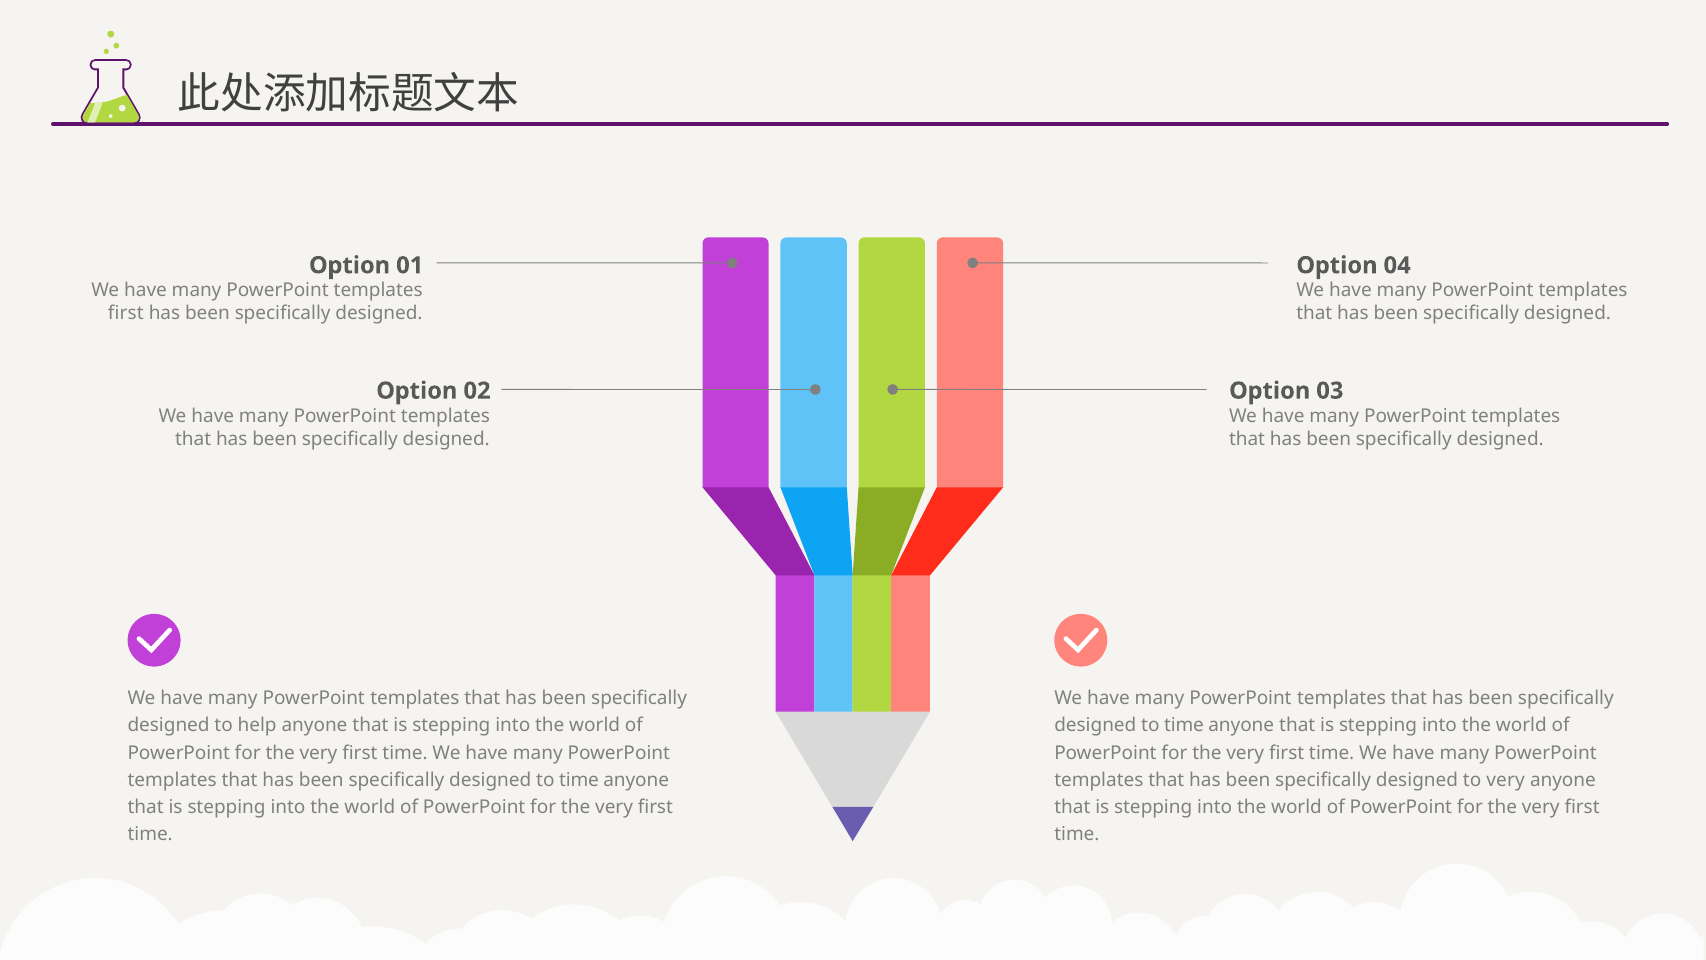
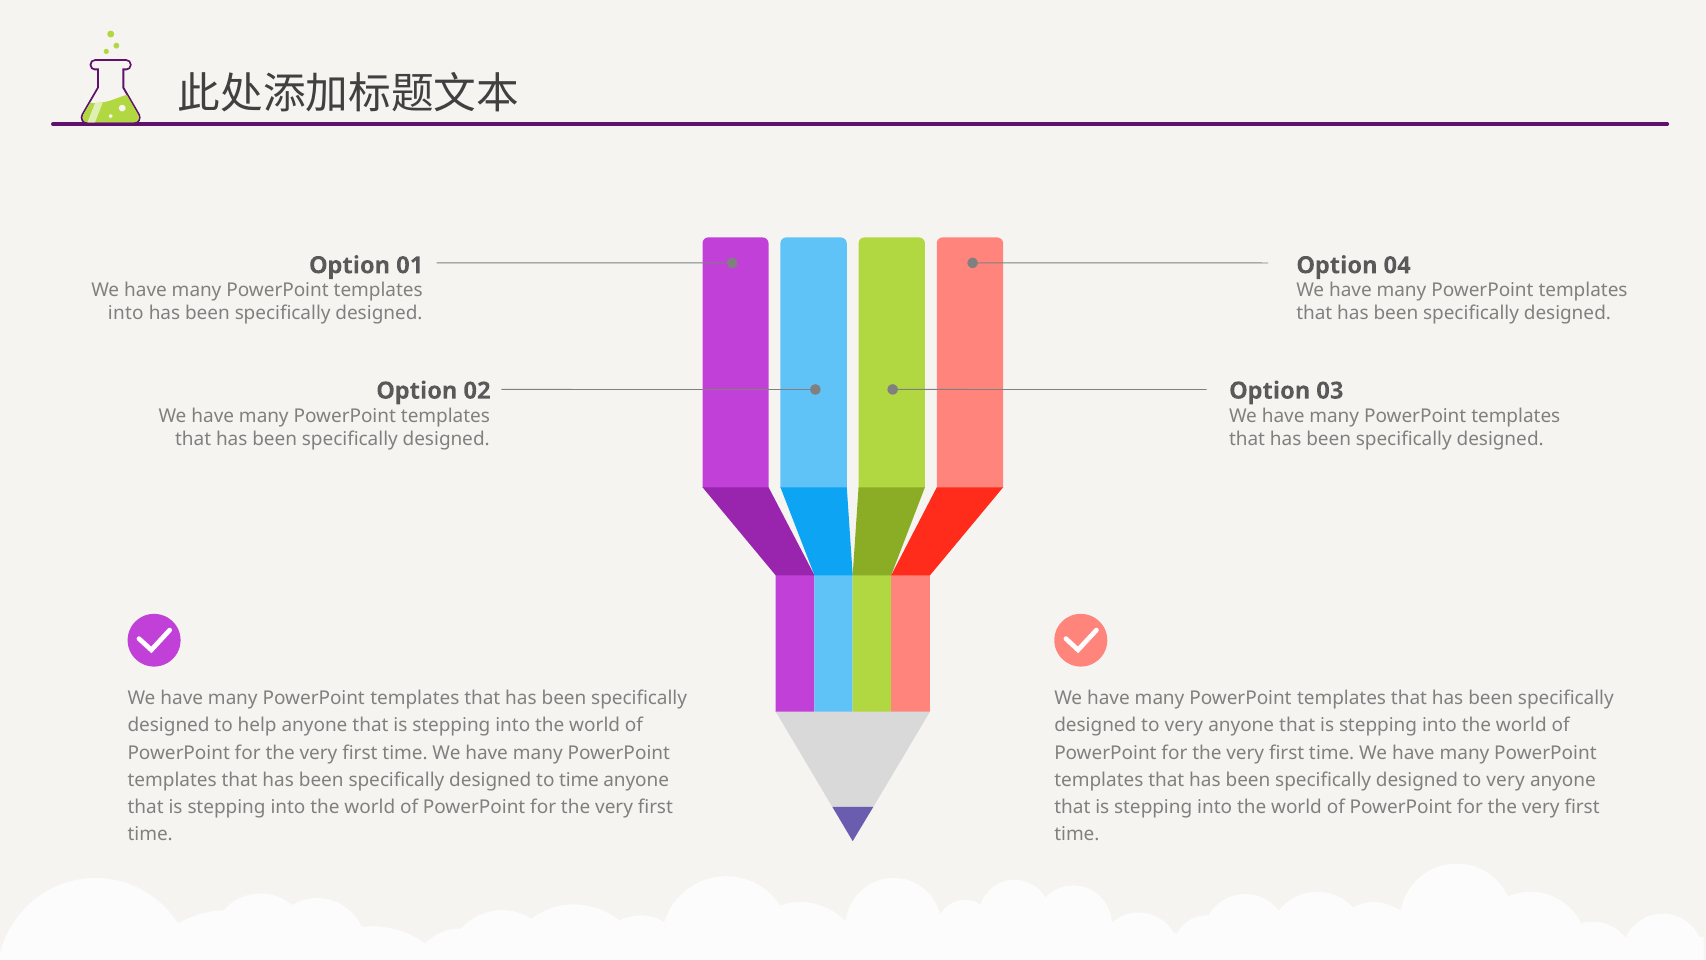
first at (126, 313): first -> into
time at (1184, 725): time -> very
